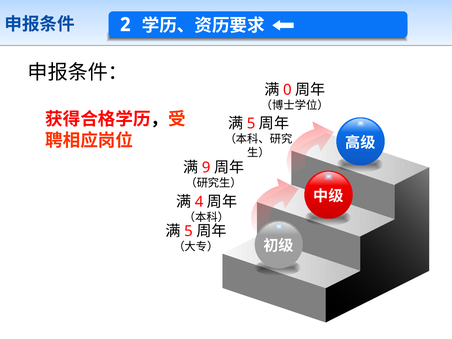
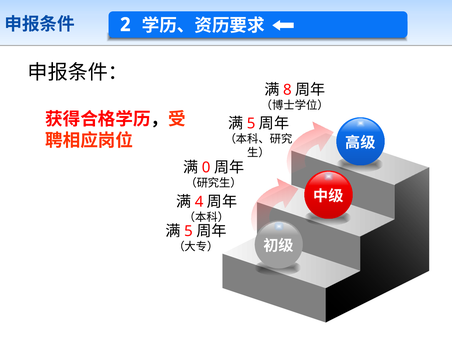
0: 0 -> 8
9: 9 -> 0
